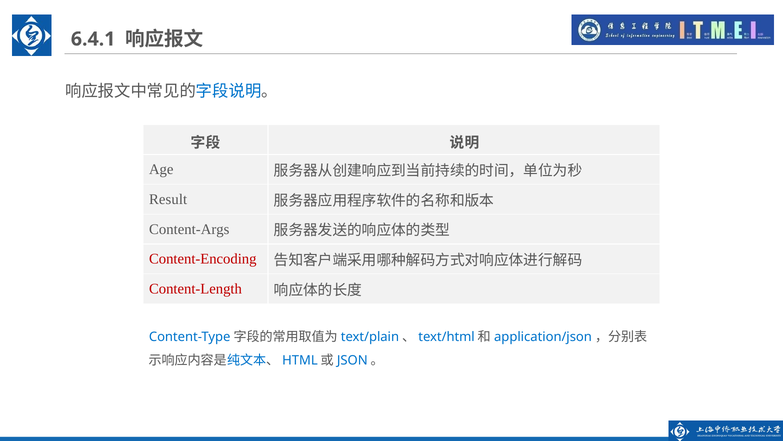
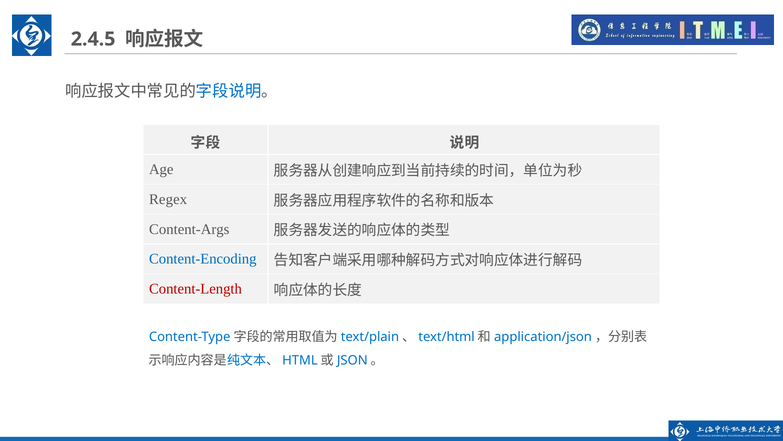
6.4.1: 6.4.1 -> 2.4.5
Result: Result -> Regex
Content-Encoding colour: red -> blue
